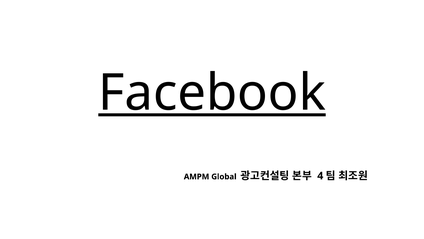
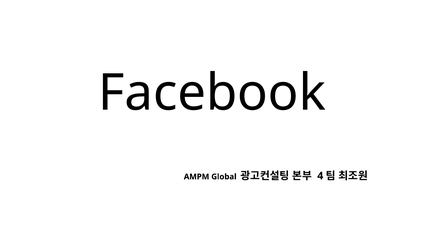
Facebook underline: present -> none
